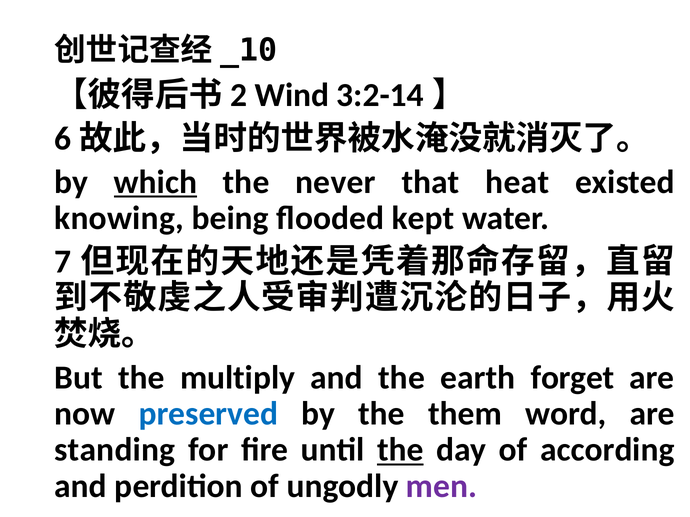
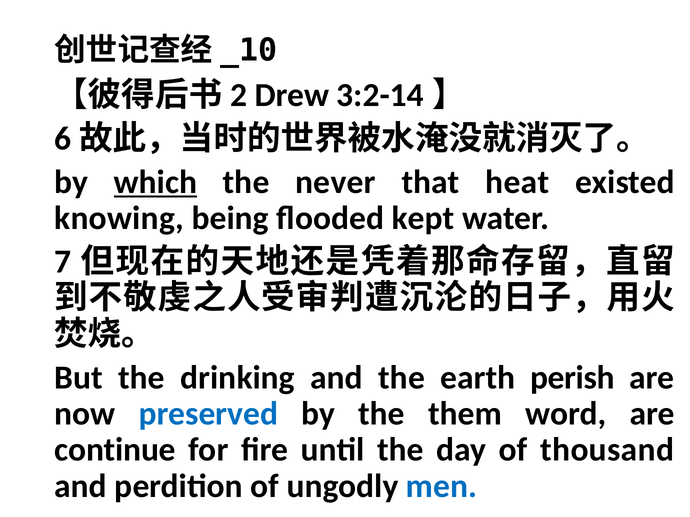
Wind: Wind -> Drew
multiply: multiply -> drinking
forget: forget -> perish
standing: standing -> continue
the at (400, 450) underline: present -> none
according: according -> thousand
men colour: purple -> blue
